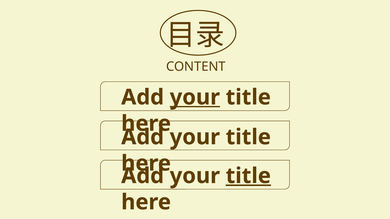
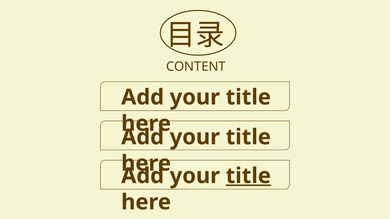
your at (195, 97) underline: present -> none
